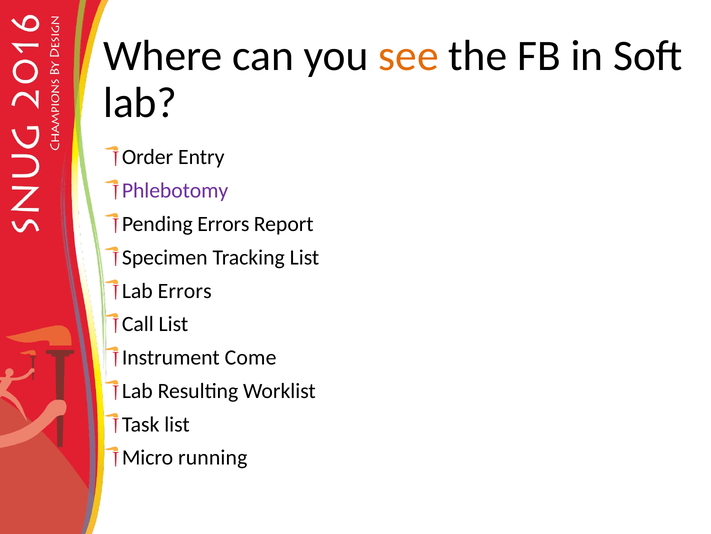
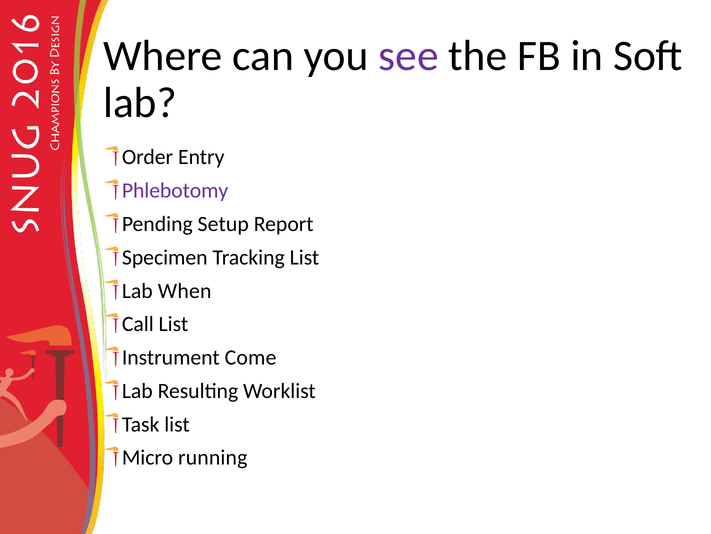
see colour: orange -> purple
Pending Errors: Errors -> Setup
Lab Errors: Errors -> When
